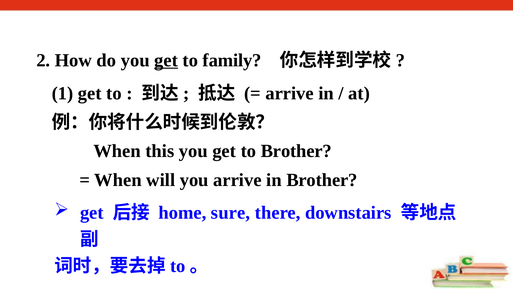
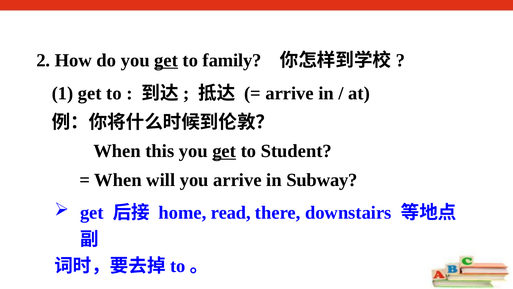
get at (224, 151) underline: none -> present
to Brother: Brother -> Student
in Brother: Brother -> Subway
sure: sure -> read
